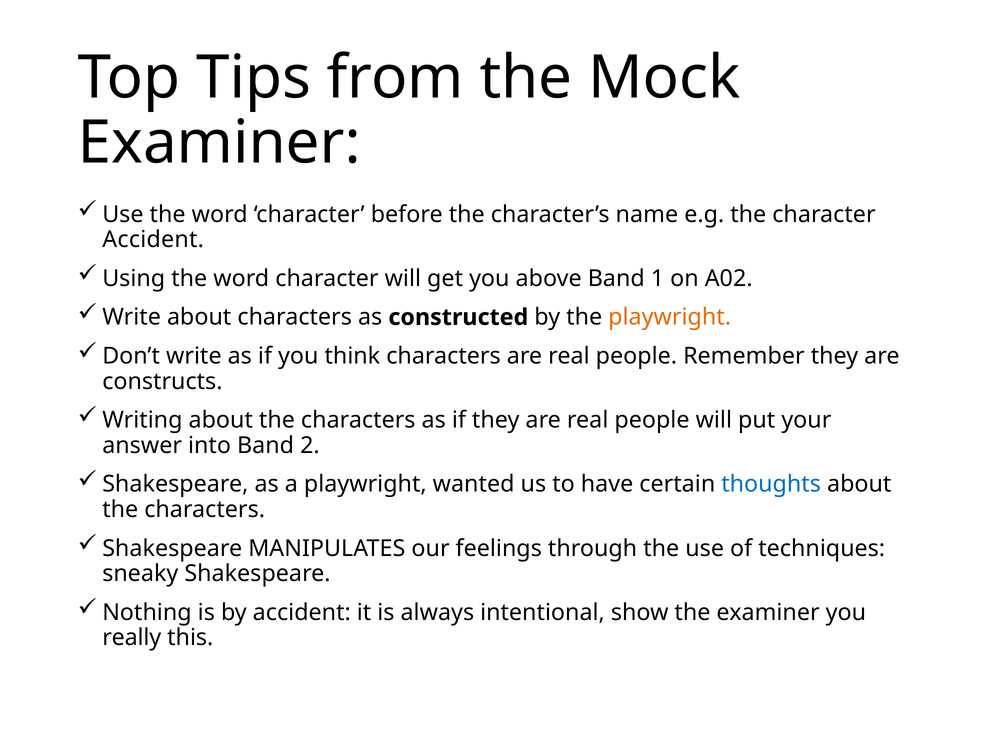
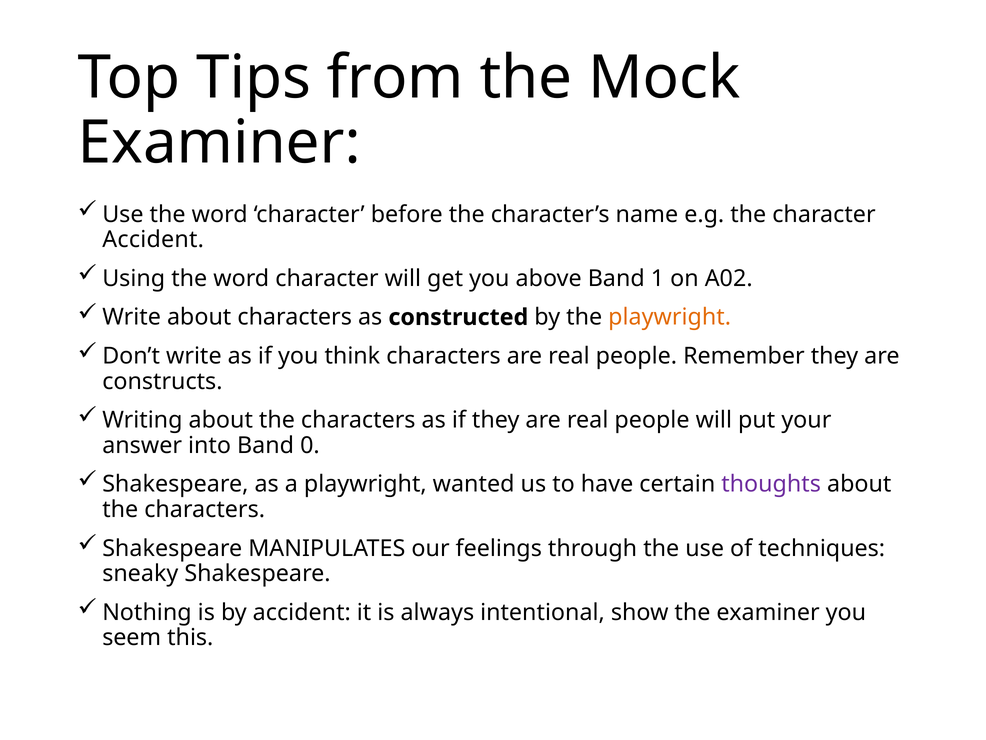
2: 2 -> 0
thoughts colour: blue -> purple
really: really -> seem
